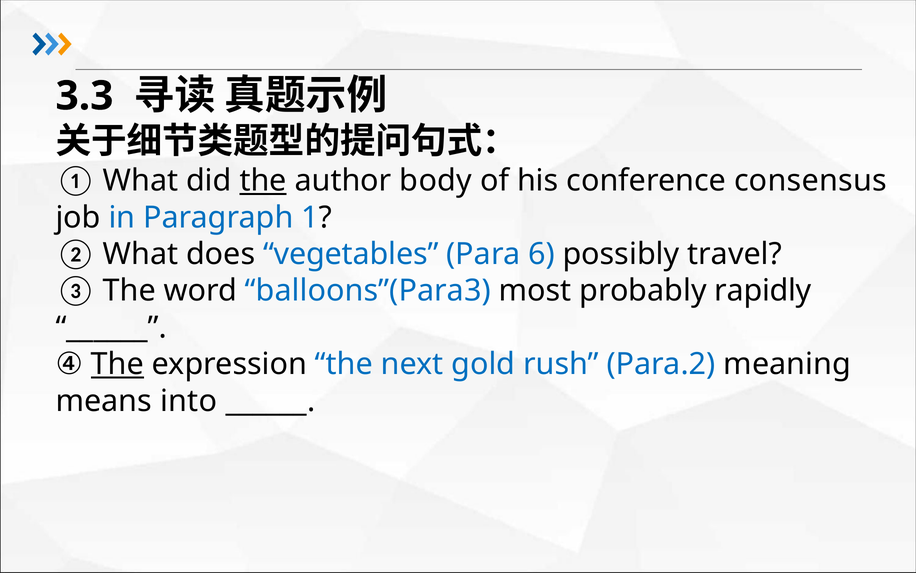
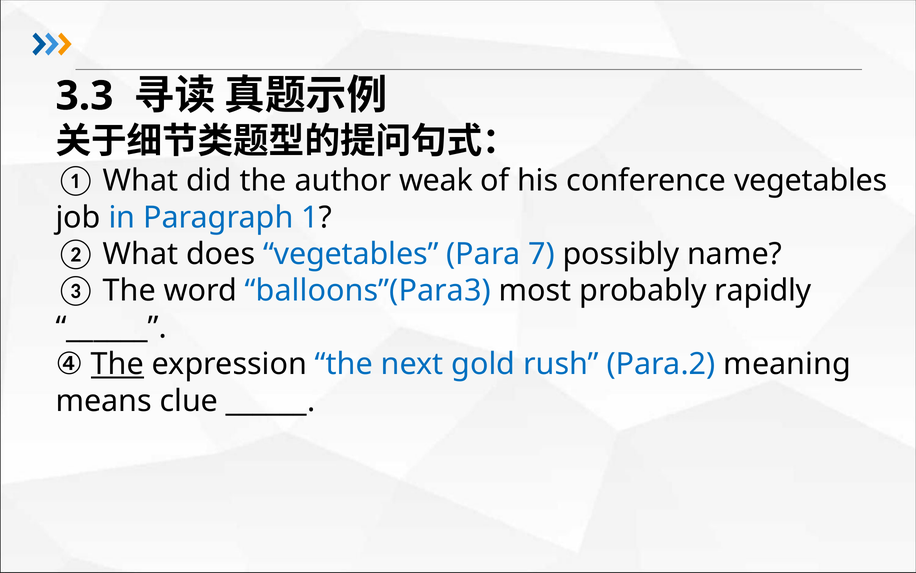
the at (263, 181) underline: present -> none
body: body -> weak
conference consensus: consensus -> vegetables
6: 6 -> 7
travel: travel -> name
into: into -> clue
